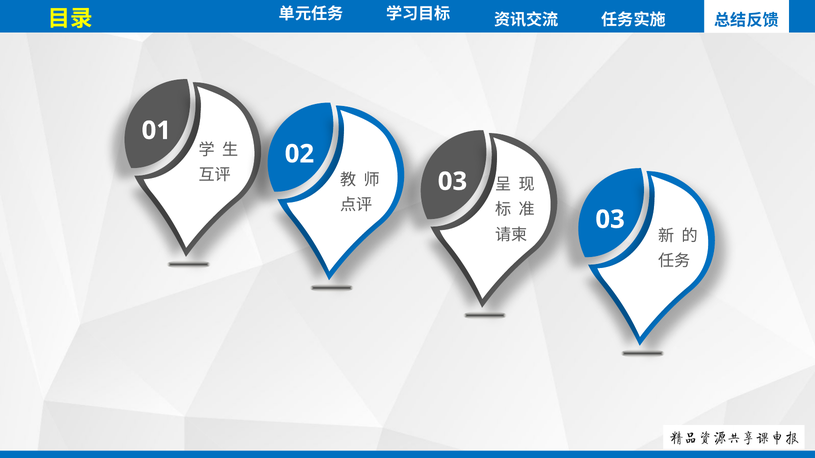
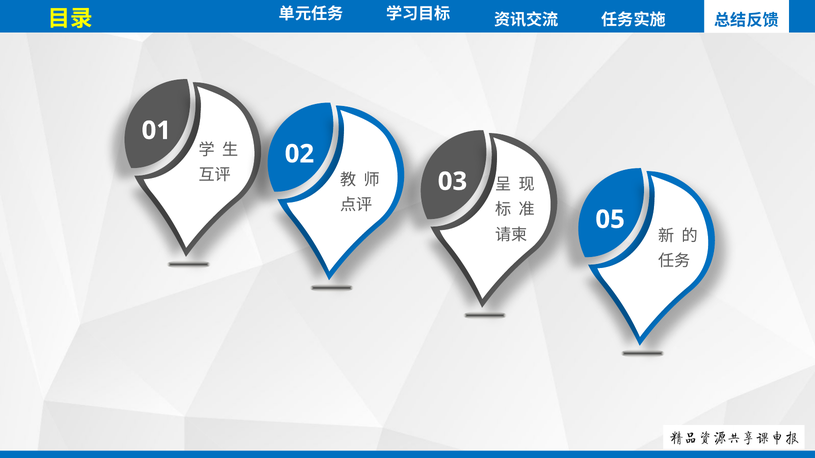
03 at (610, 220): 03 -> 05
